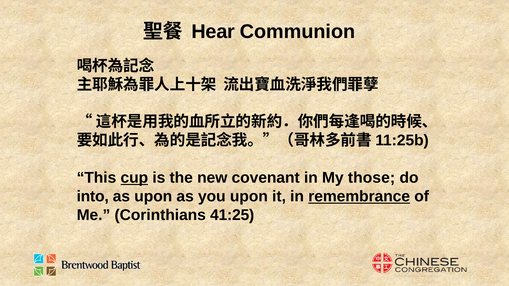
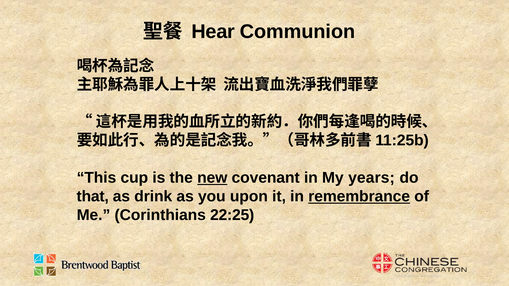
cup underline: present -> none
new underline: none -> present
those: those -> years
into: into -> that
as upon: upon -> drink
41:25: 41:25 -> 22:25
